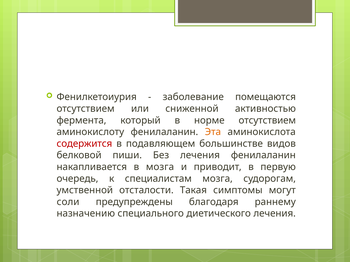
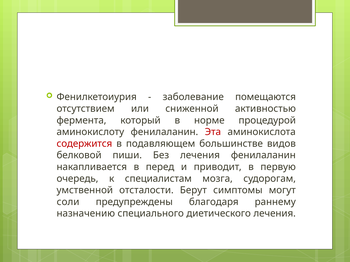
норме отсутствием: отсутствием -> процедурой
Эта colour: orange -> red
в мозга: мозга -> перед
Такая: Такая -> Берут
